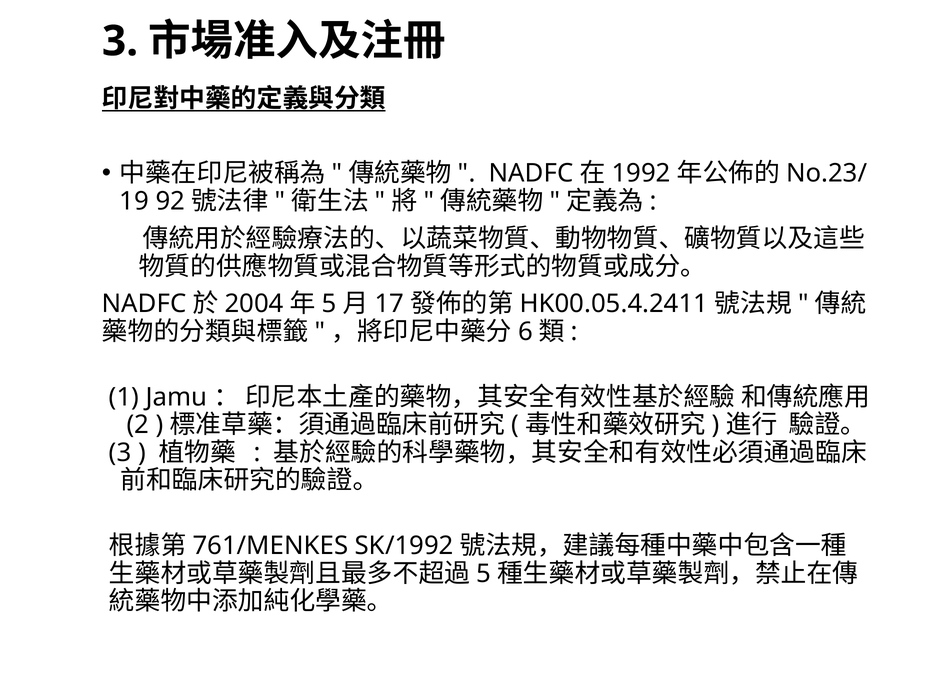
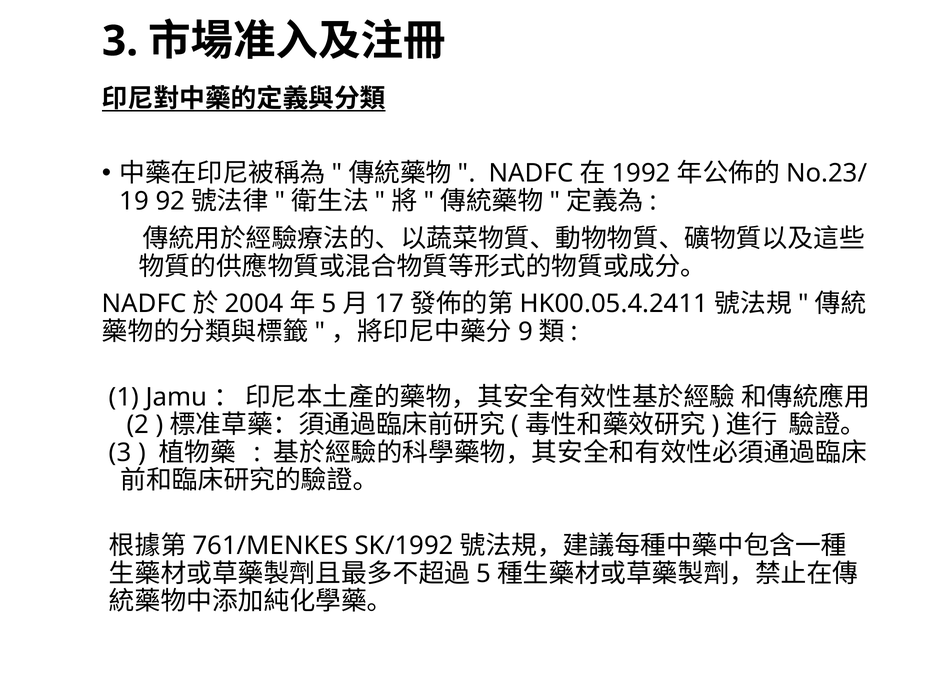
6: 6 -> 9
